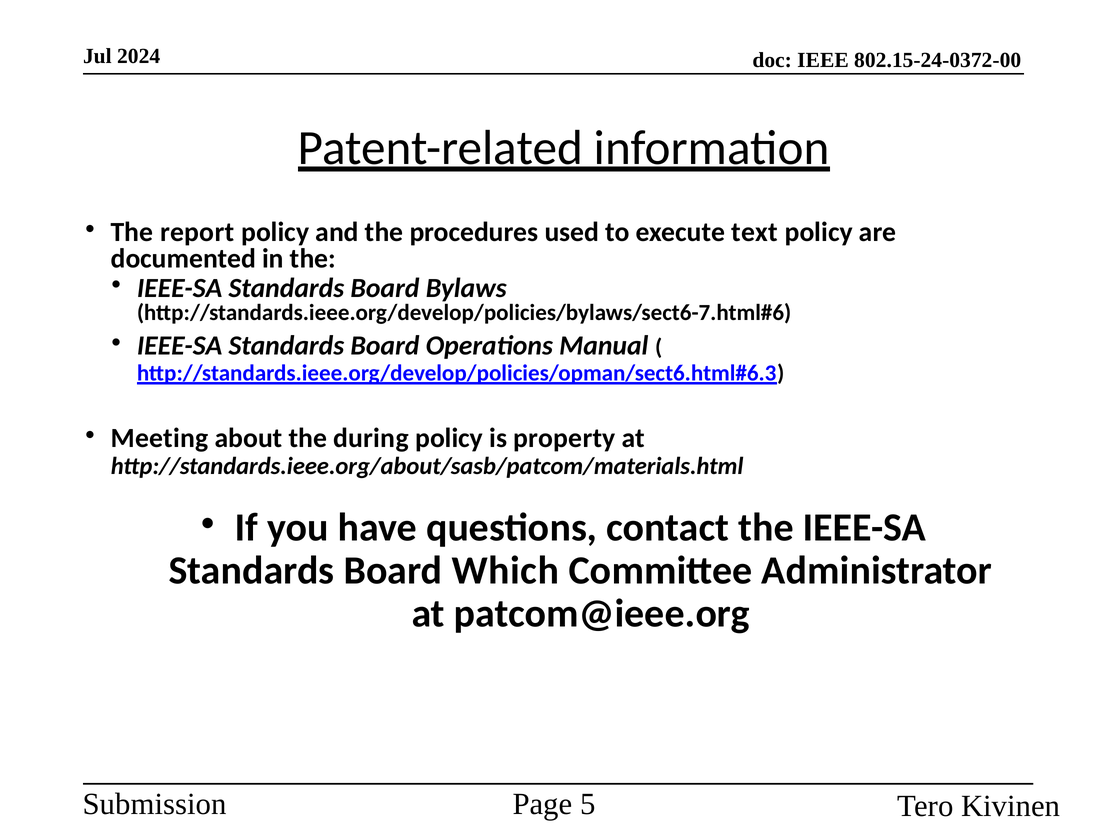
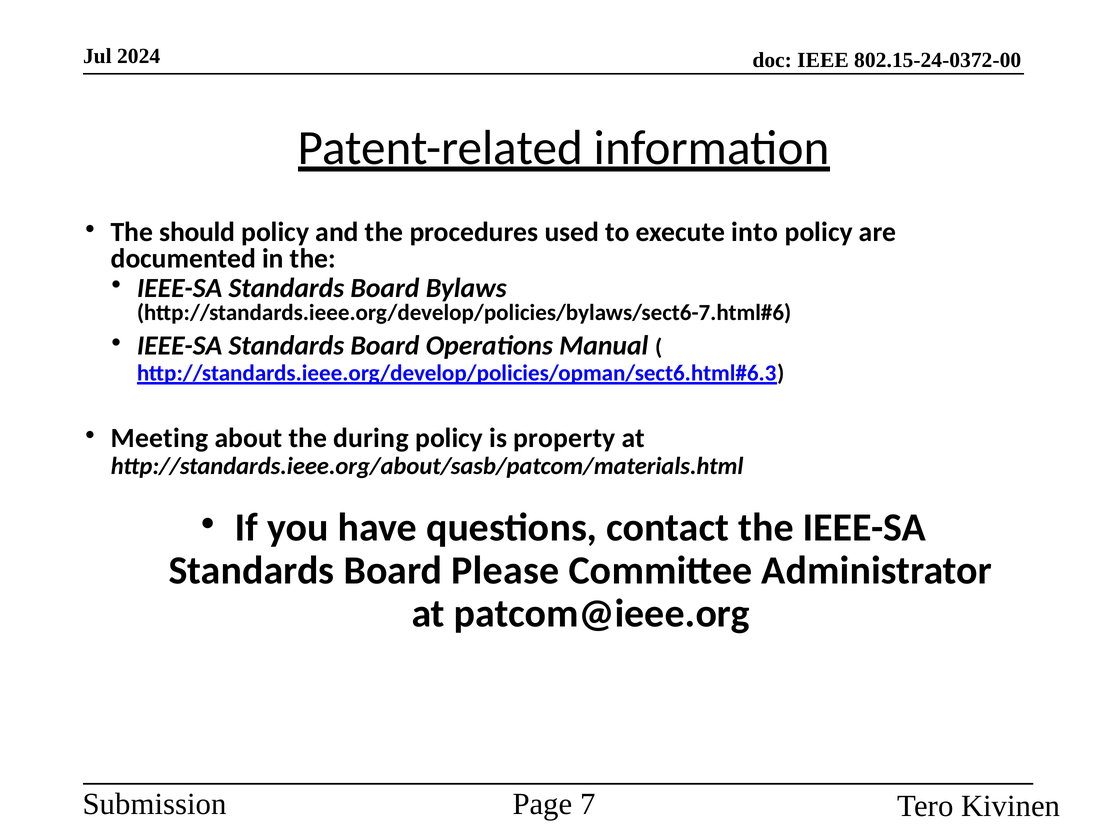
report: report -> should
text: text -> into
Which: Which -> Please
5: 5 -> 7
